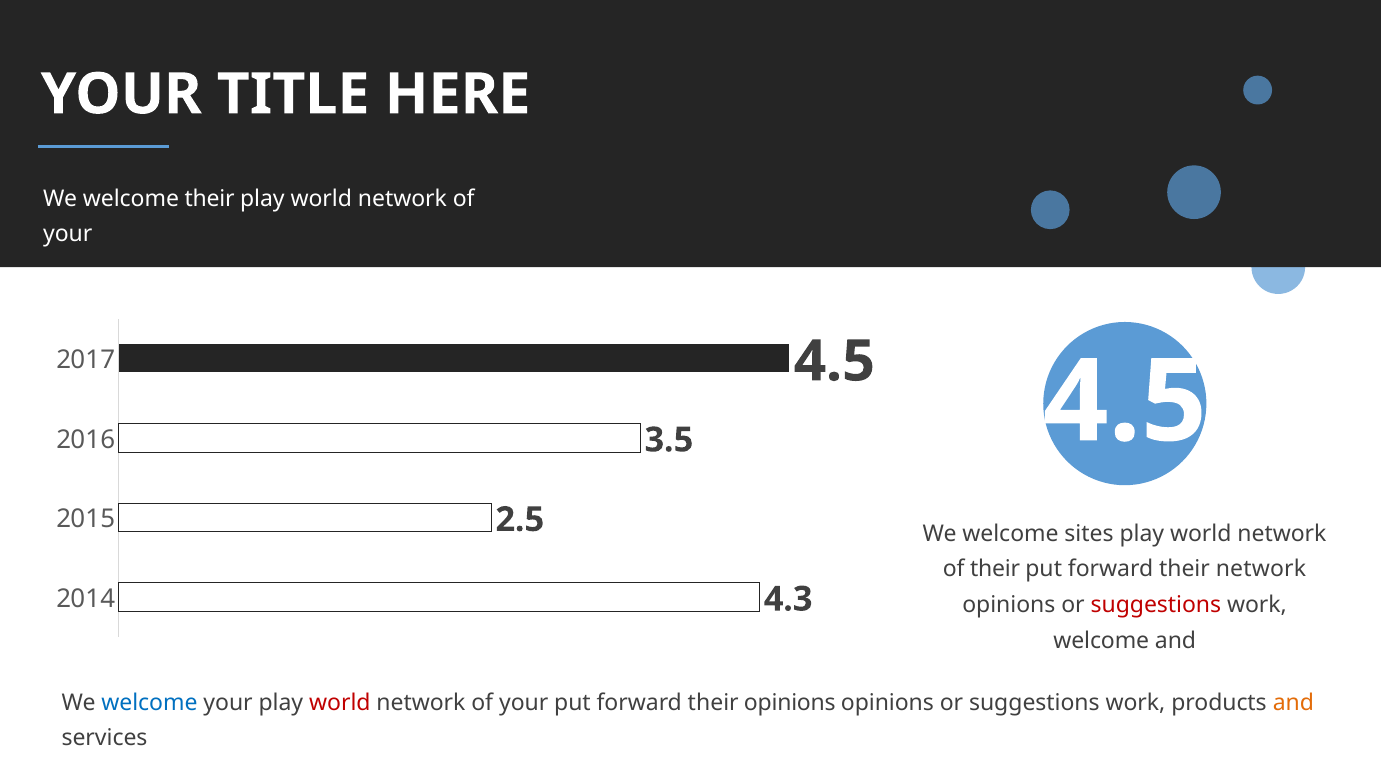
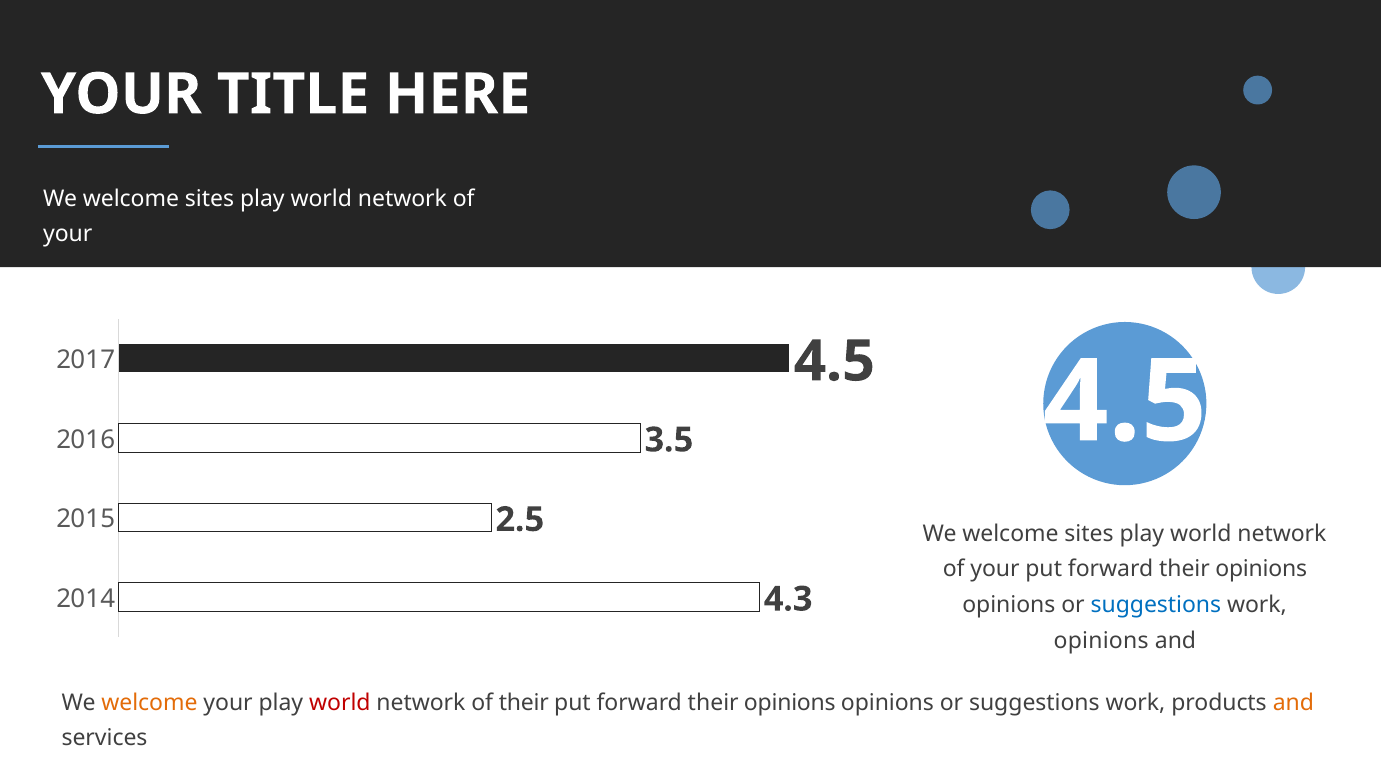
their at (210, 198): their -> sites
their at (995, 569): their -> your
network at (1261, 569): network -> opinions
suggestions at (1156, 605) colour: red -> blue
welcome at (1101, 641): welcome -> opinions
welcome at (149, 702) colour: blue -> orange
your at (524, 702): your -> their
